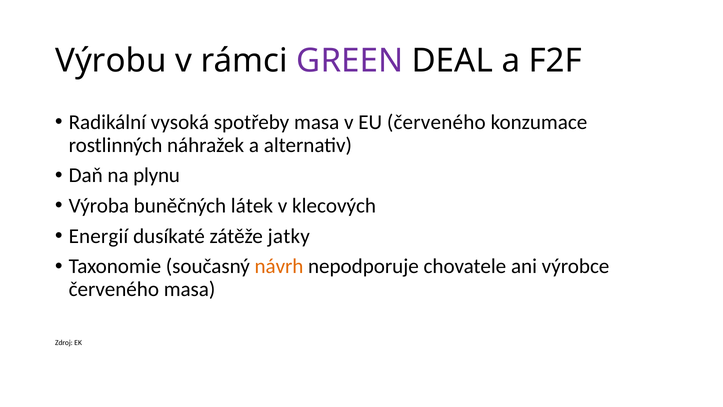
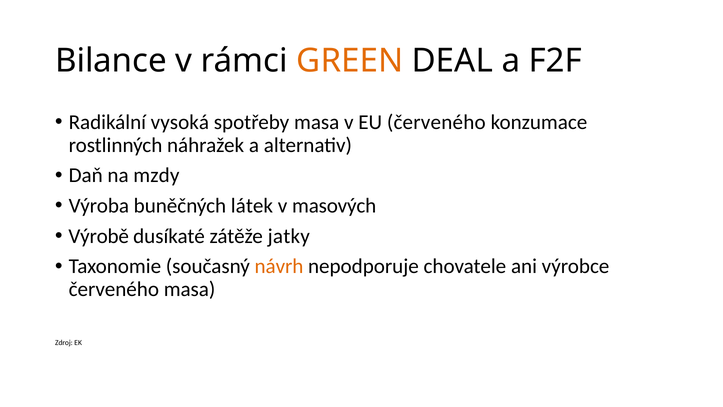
Výrobu: Výrobu -> Bilance
GREEN colour: purple -> orange
plynu: plynu -> mzdy
klecových: klecových -> masových
Energií: Energií -> Výrobě
